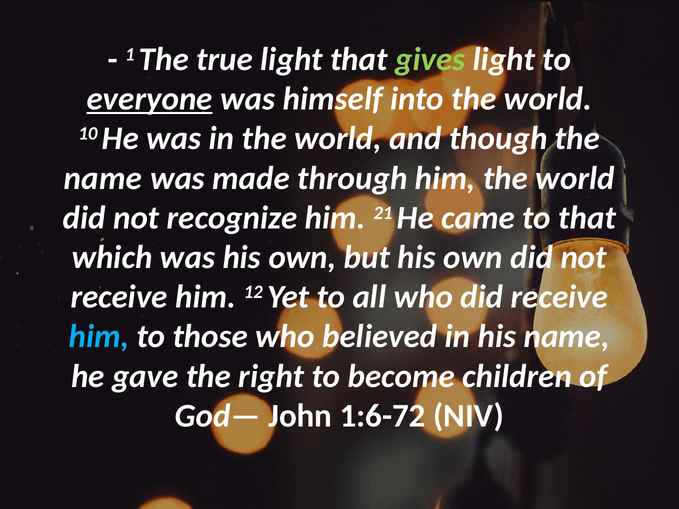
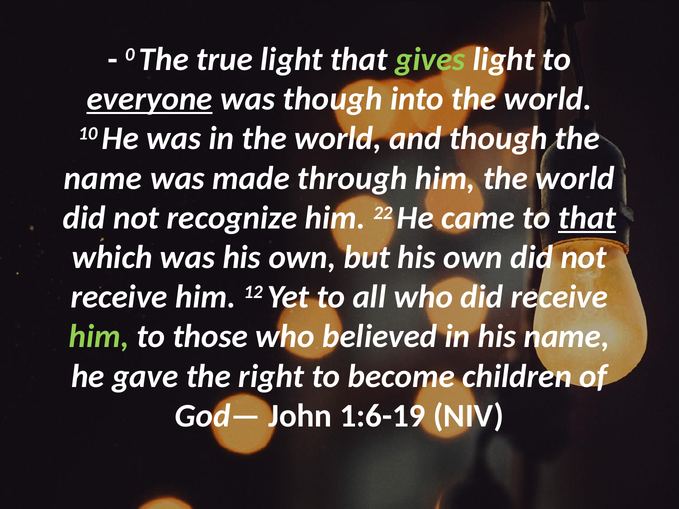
1: 1 -> 0
was himself: himself -> though
21: 21 -> 22
that at (587, 218) underline: none -> present
him at (99, 337) colour: light blue -> light green
1:6-72: 1:6-72 -> 1:6-19
